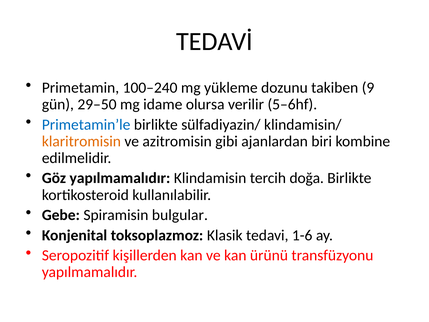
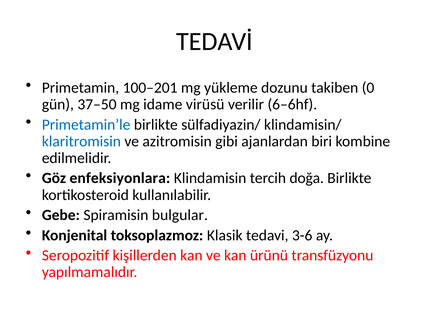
100–240: 100–240 -> 100–201
9: 9 -> 0
29–50: 29–50 -> 37–50
olursa: olursa -> virüsü
5–6hf: 5–6hf -> 6–6hf
klaritromisin colour: orange -> blue
Göz yapılmamalıdır: yapılmamalıdır -> enfeksiyonlara
1-6: 1-6 -> 3-6
